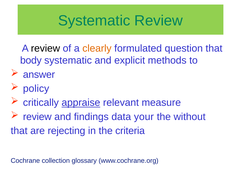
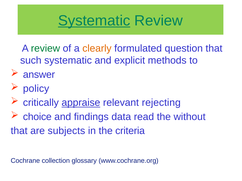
Systematic at (94, 21) underline: none -> present
review at (45, 49) colour: black -> green
body: body -> such
measure: measure -> rejecting
review at (37, 117): review -> choice
your: your -> read
rejecting: rejecting -> subjects
